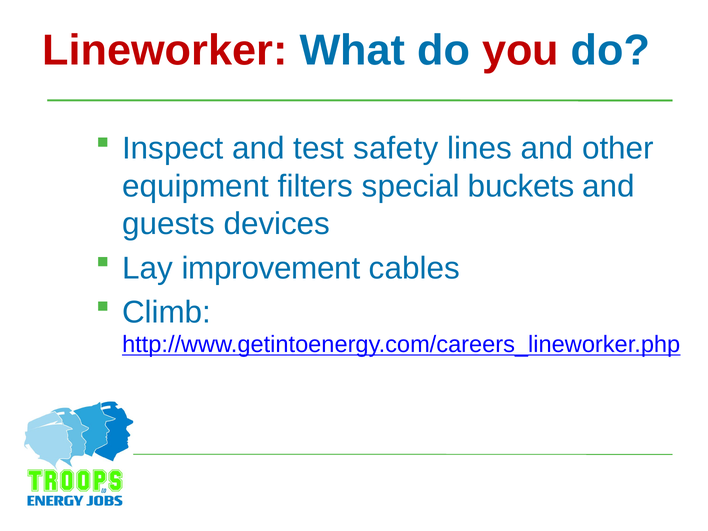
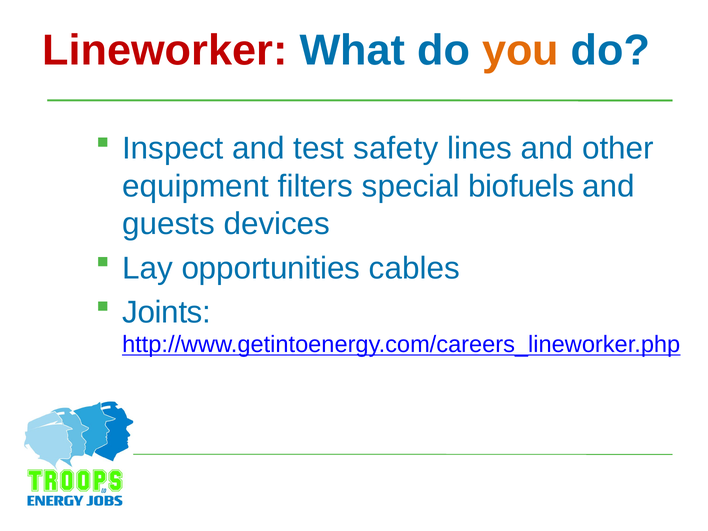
you colour: red -> orange
buckets: buckets -> biofuels
improvement: improvement -> opportunities
Climb: Climb -> Joints
